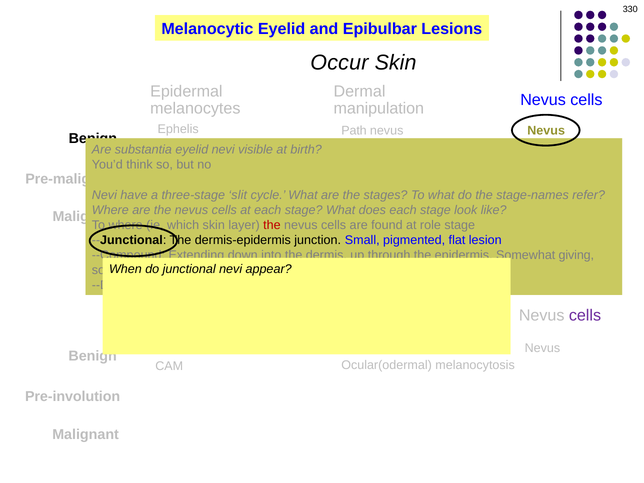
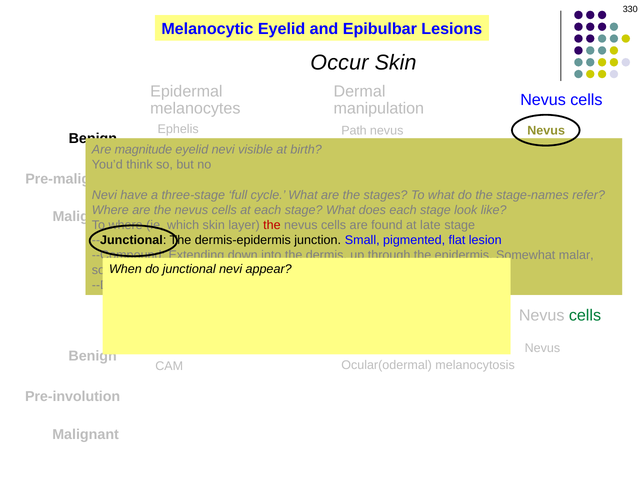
substantia: substantia -> magnitude
slit: slit -> full
role: role -> late
giving: giving -> malar
cells at (585, 316) colour: purple -> green
